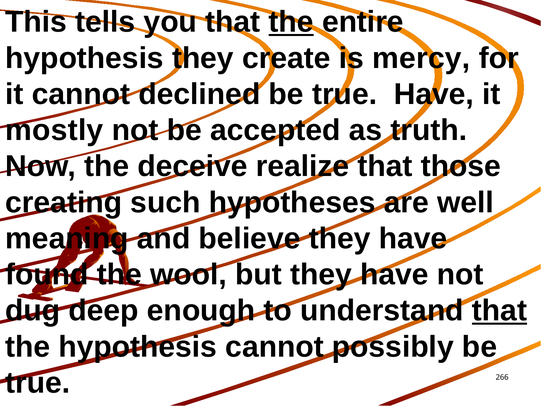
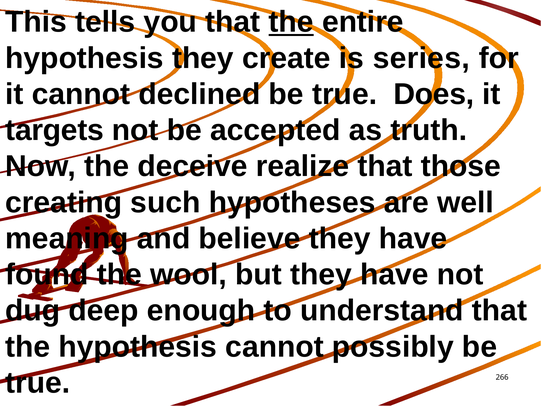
mercy: mercy -> series
true Have: Have -> Does
mostly: mostly -> targets
that at (499, 311) underline: present -> none
